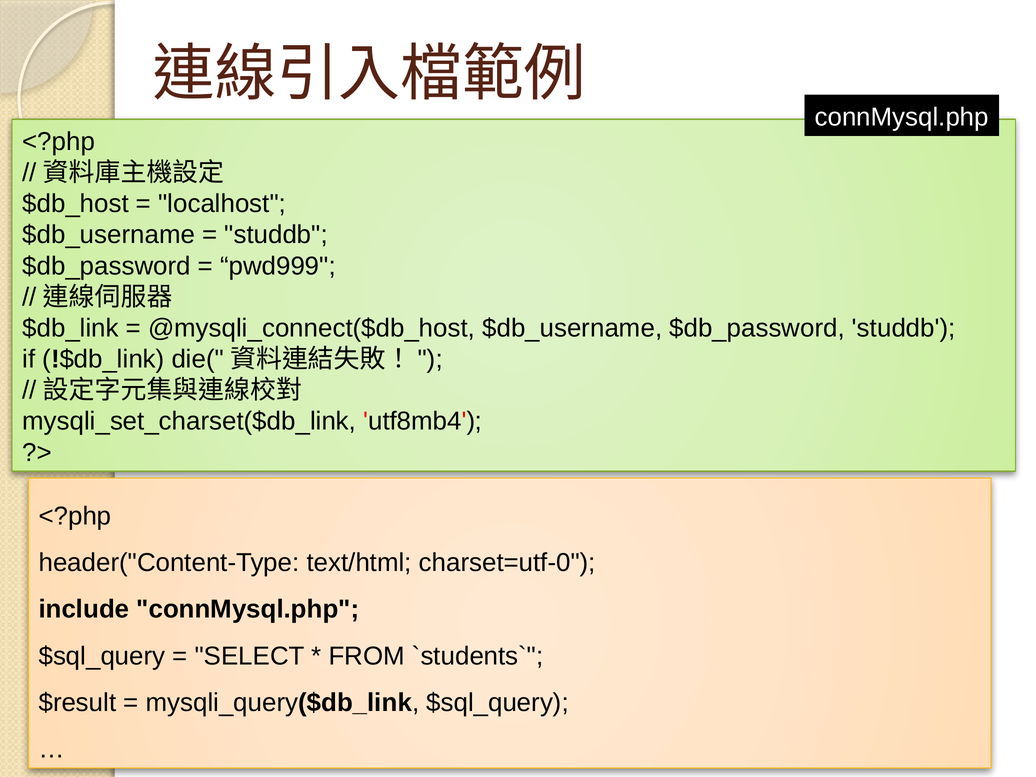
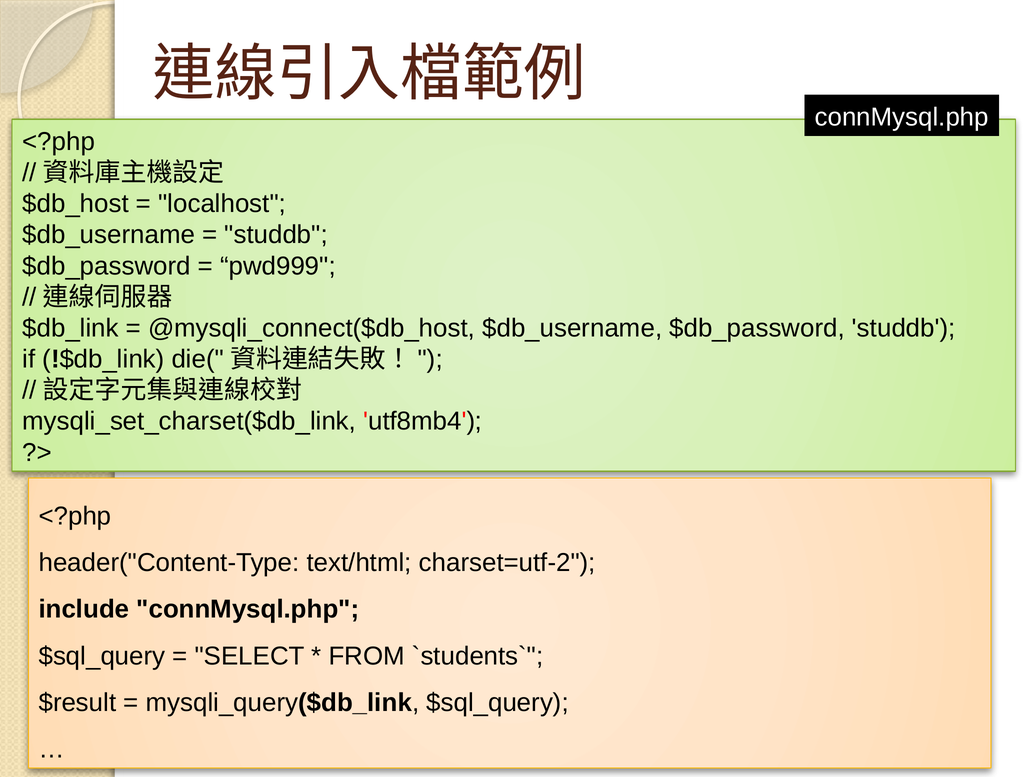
charset=utf-0: charset=utf-0 -> charset=utf-2
